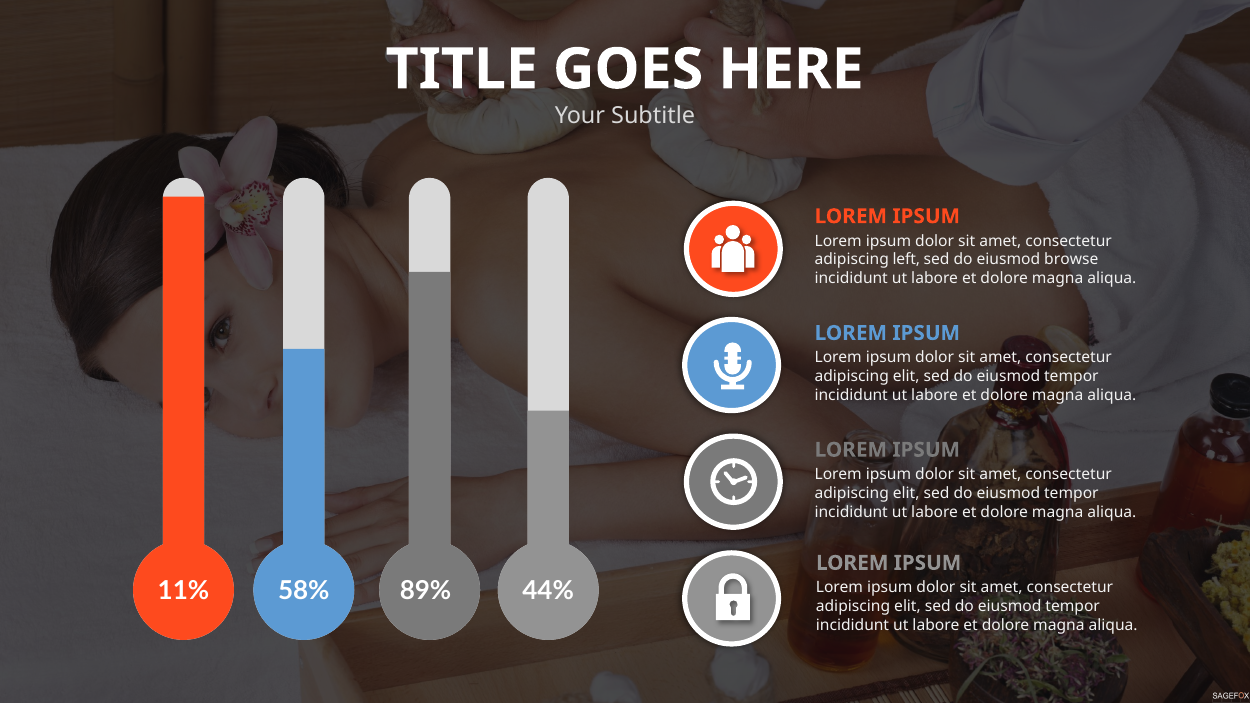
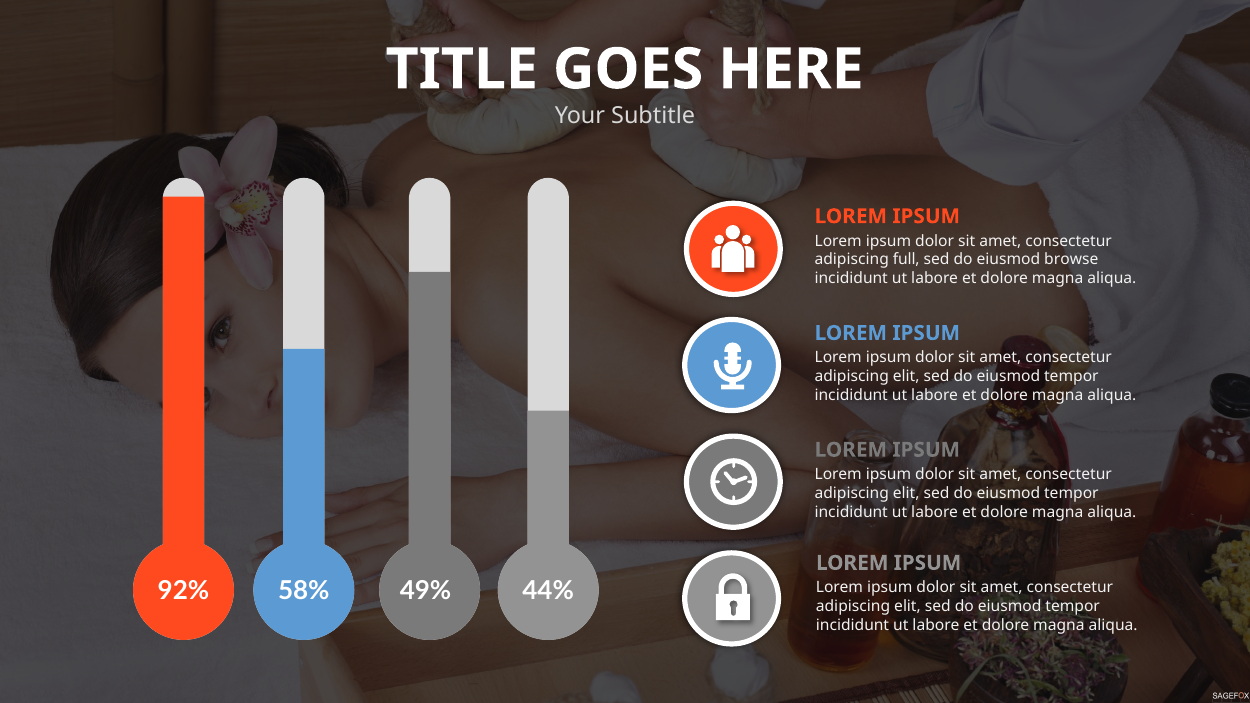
left: left -> full
11%: 11% -> 92%
89%: 89% -> 49%
